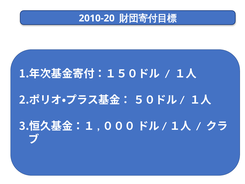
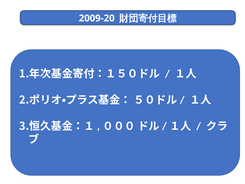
2010-20: 2010-20 -> 2009-20
